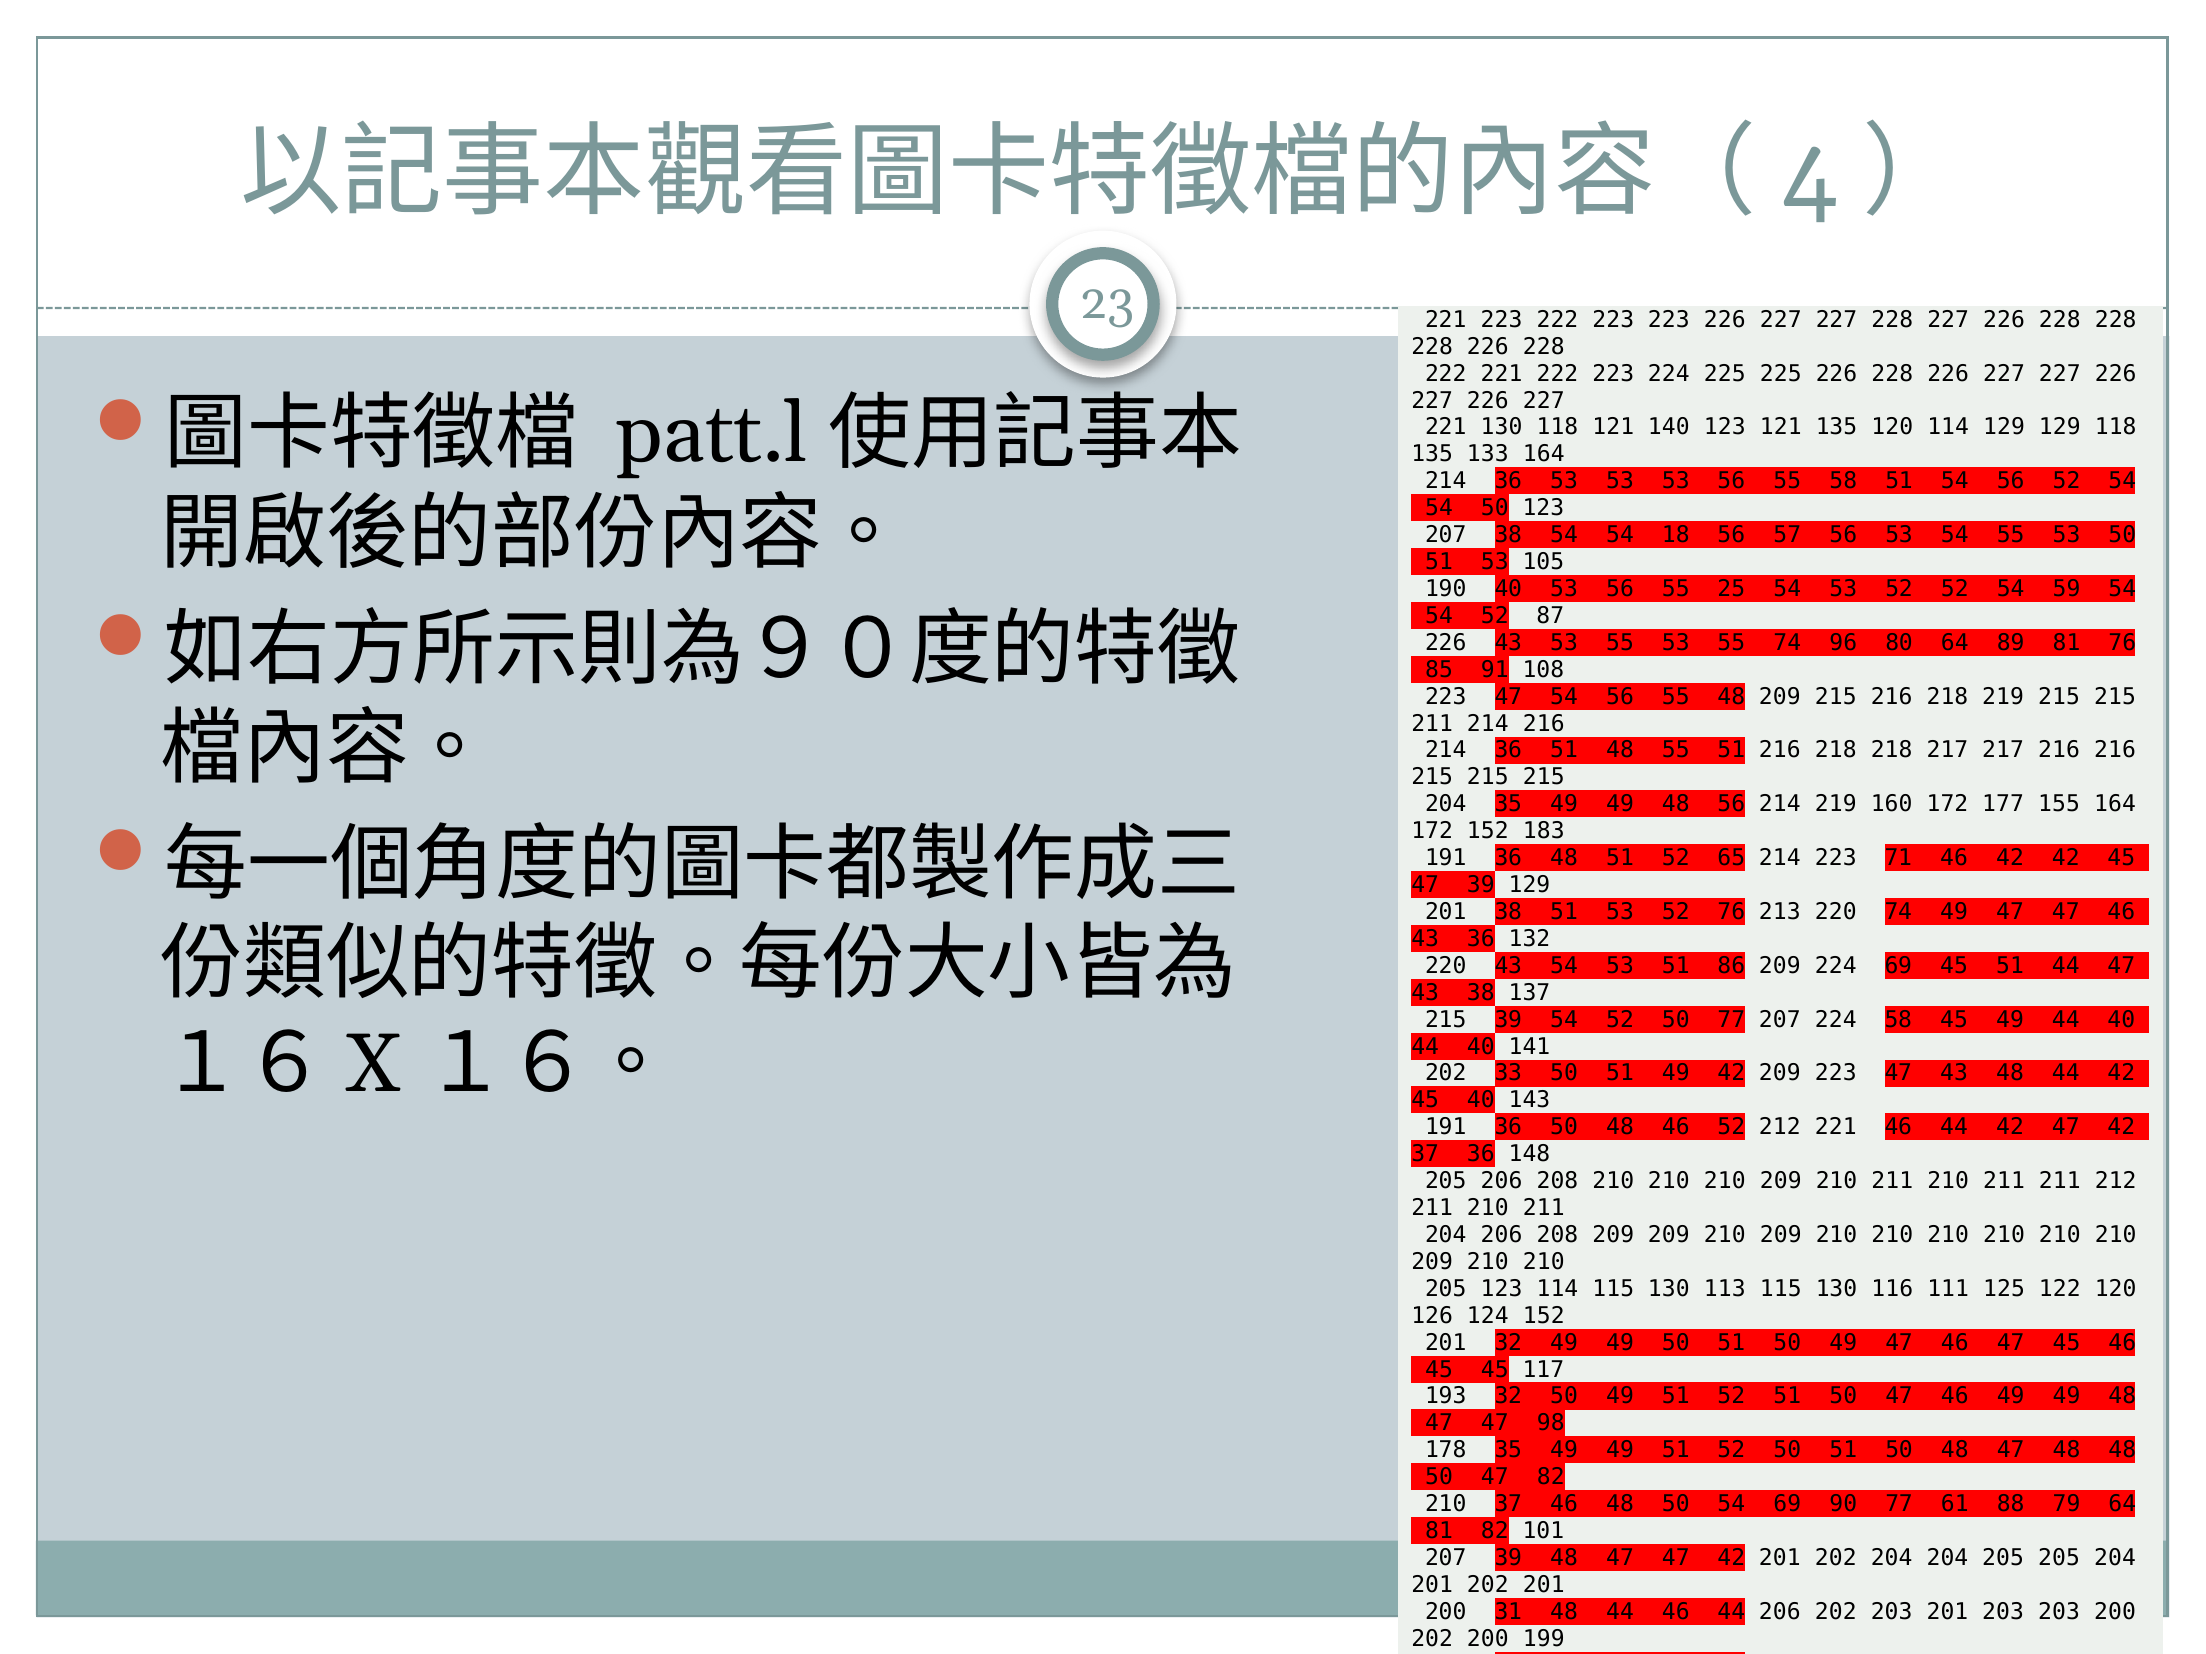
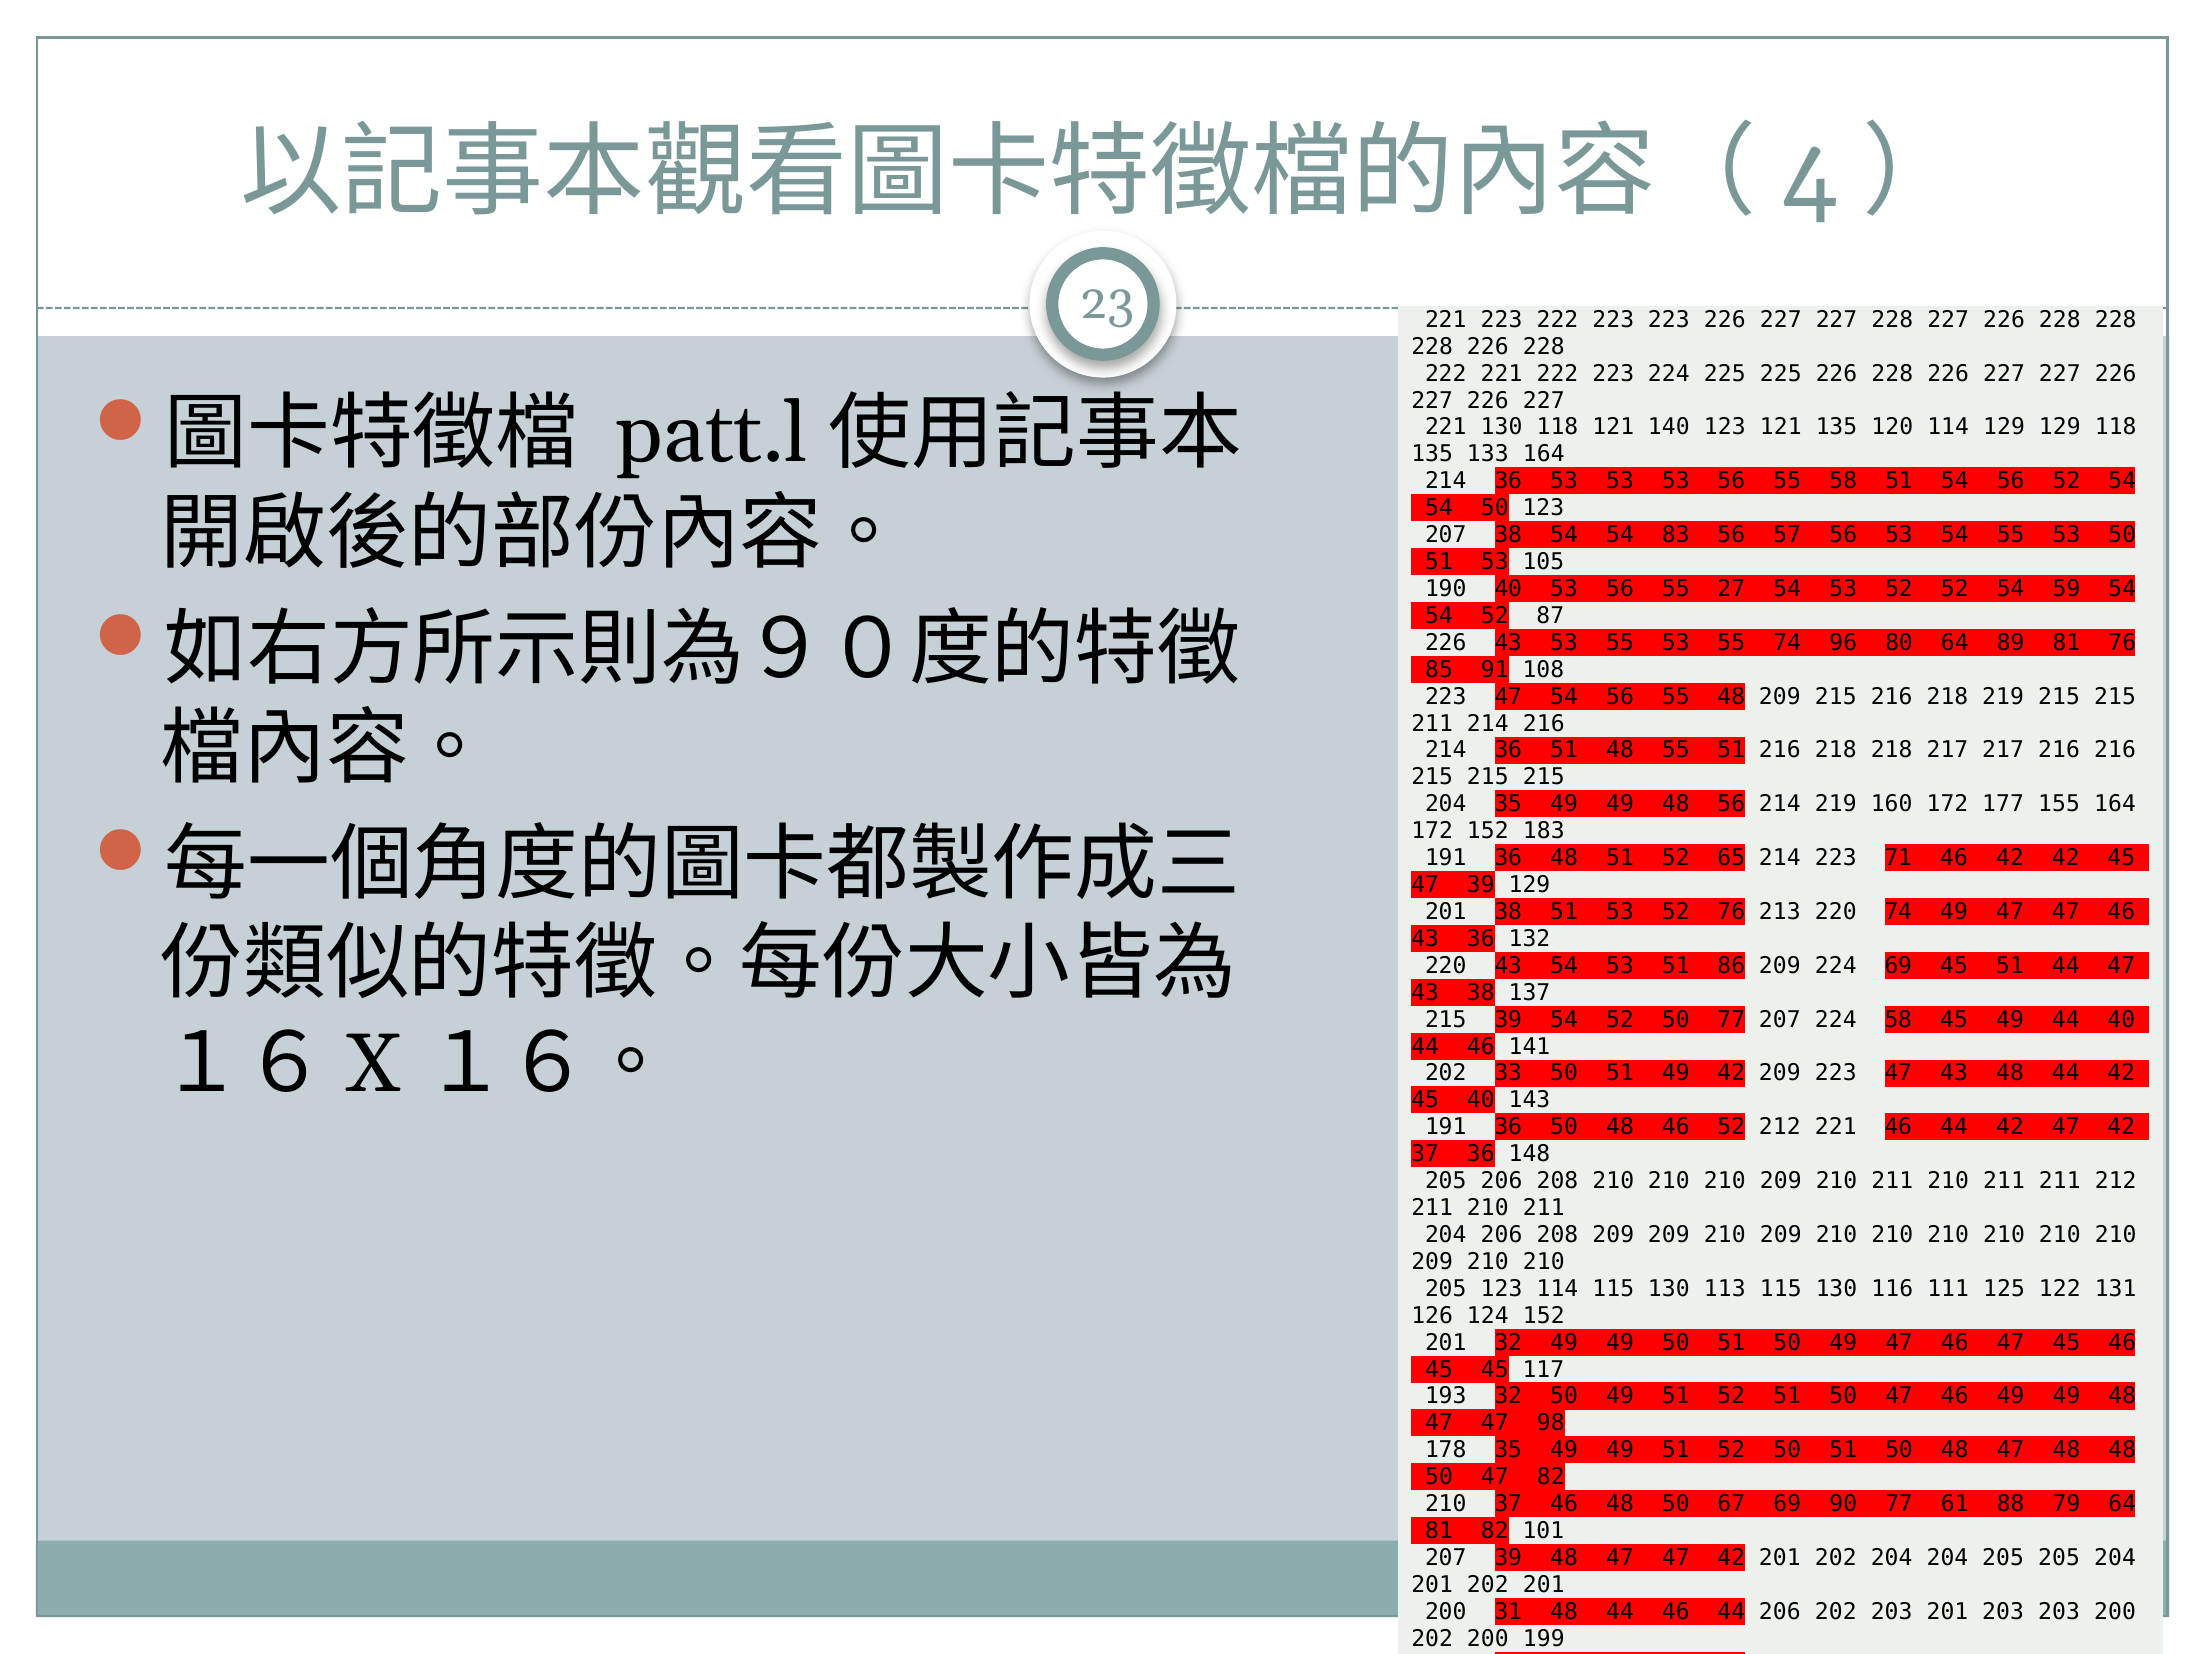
54 18: 18 -> 83
55 25: 25 -> 27
40 at (1481, 1047): 40 -> 46
122 120: 120 -> 131
50 54: 54 -> 67
